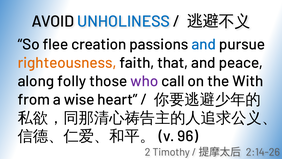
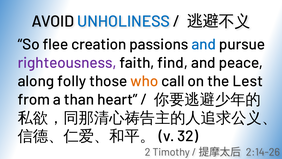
righteousness colour: orange -> purple
that: that -> find
who colour: purple -> orange
With: With -> Lest
wise: wise -> than
96: 96 -> 32
